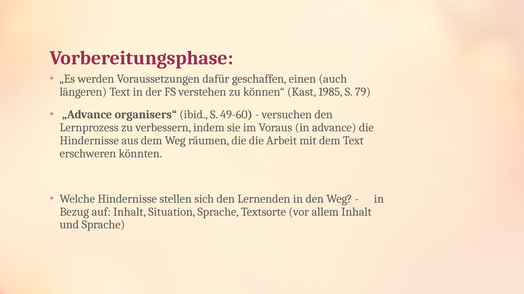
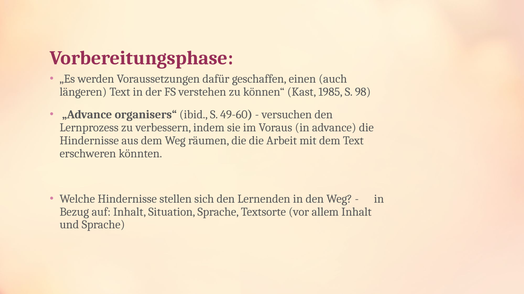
79: 79 -> 98
